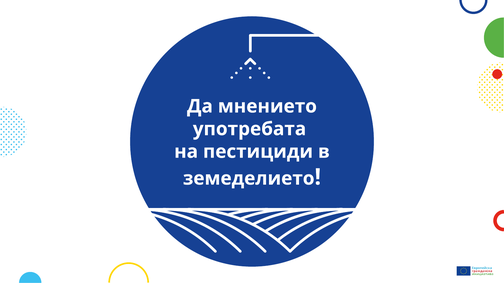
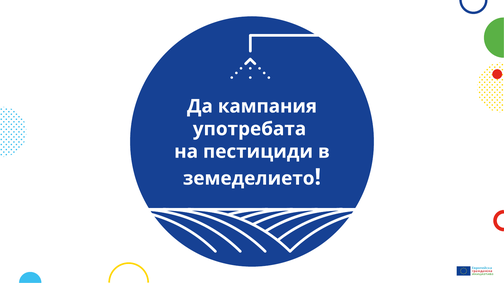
мнението: мнението -> кампания
